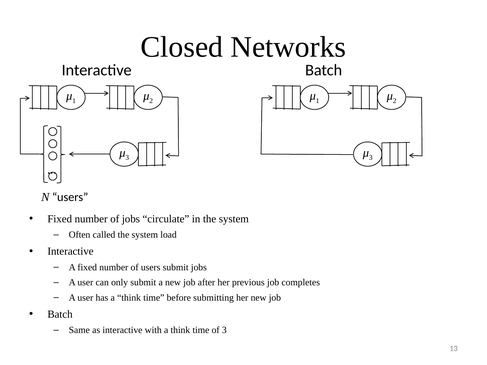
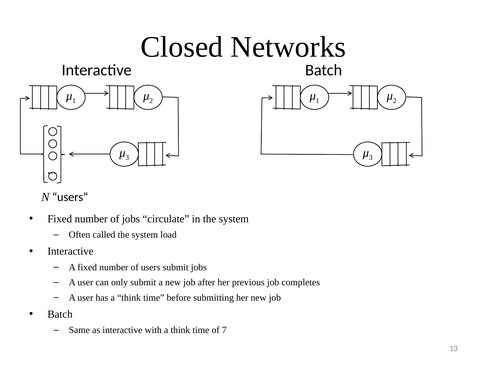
of 3: 3 -> 7
